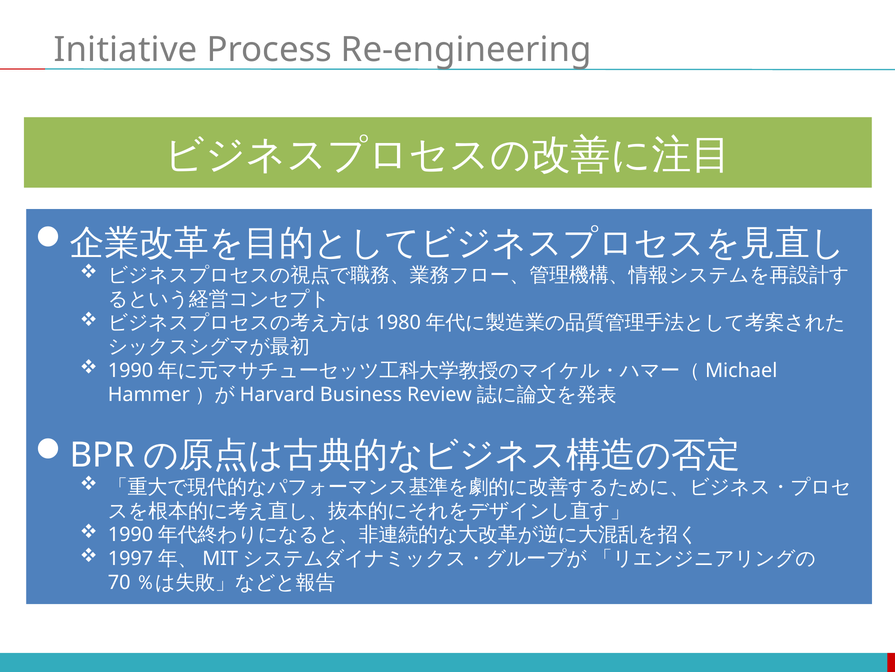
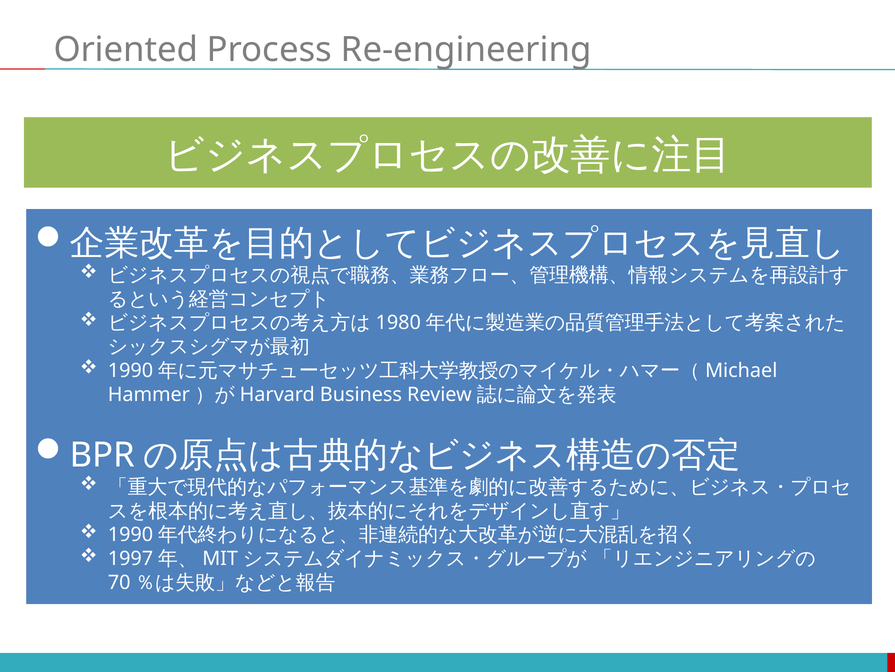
Initiative: Initiative -> Oriented
